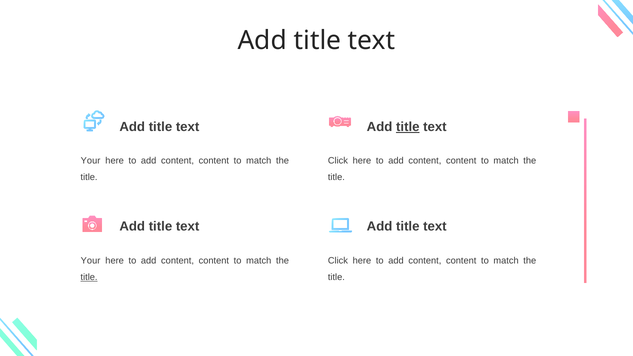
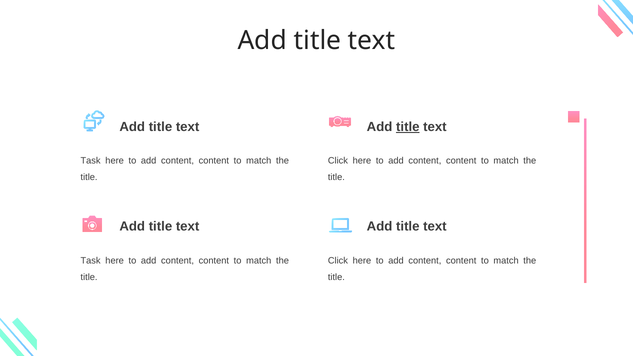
Your at (91, 161): Your -> Task
Your at (91, 261): Your -> Task
title at (89, 277) underline: present -> none
